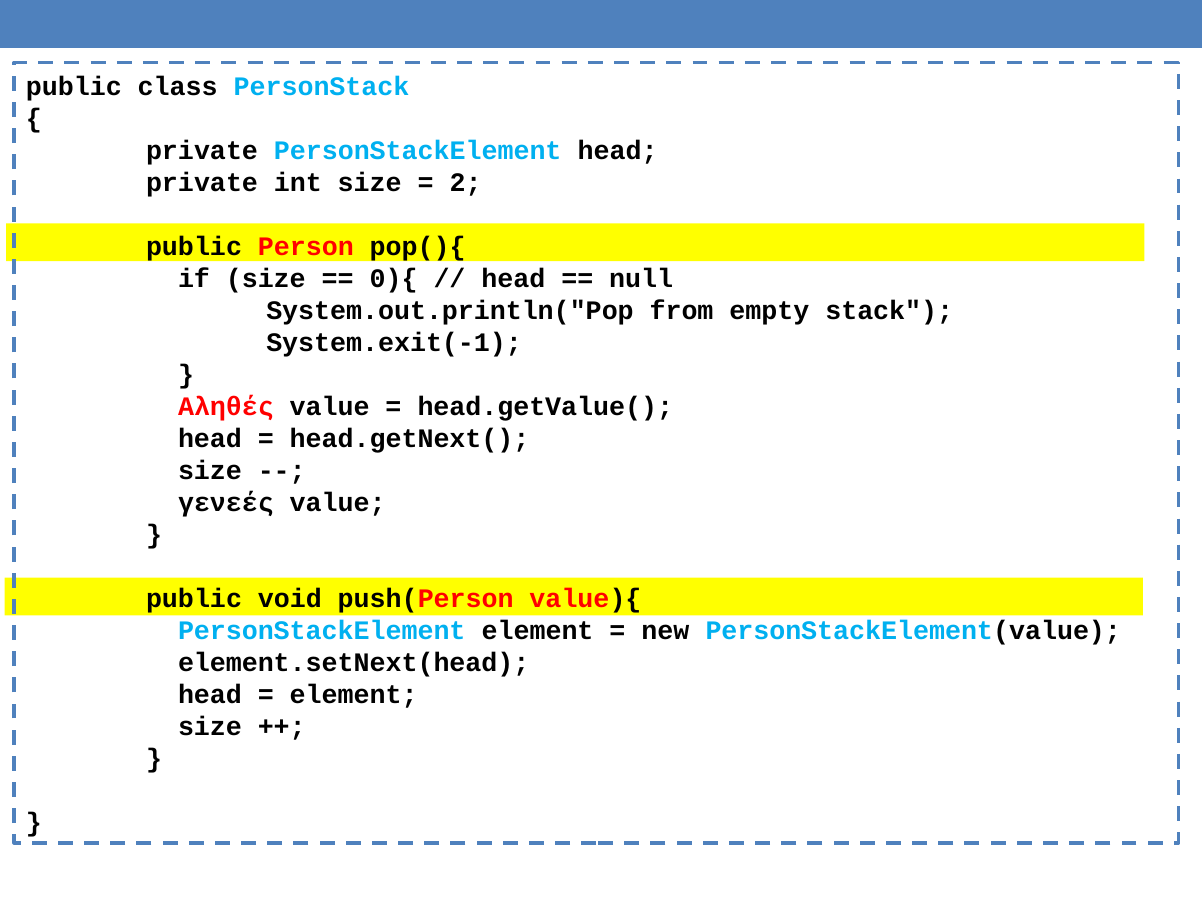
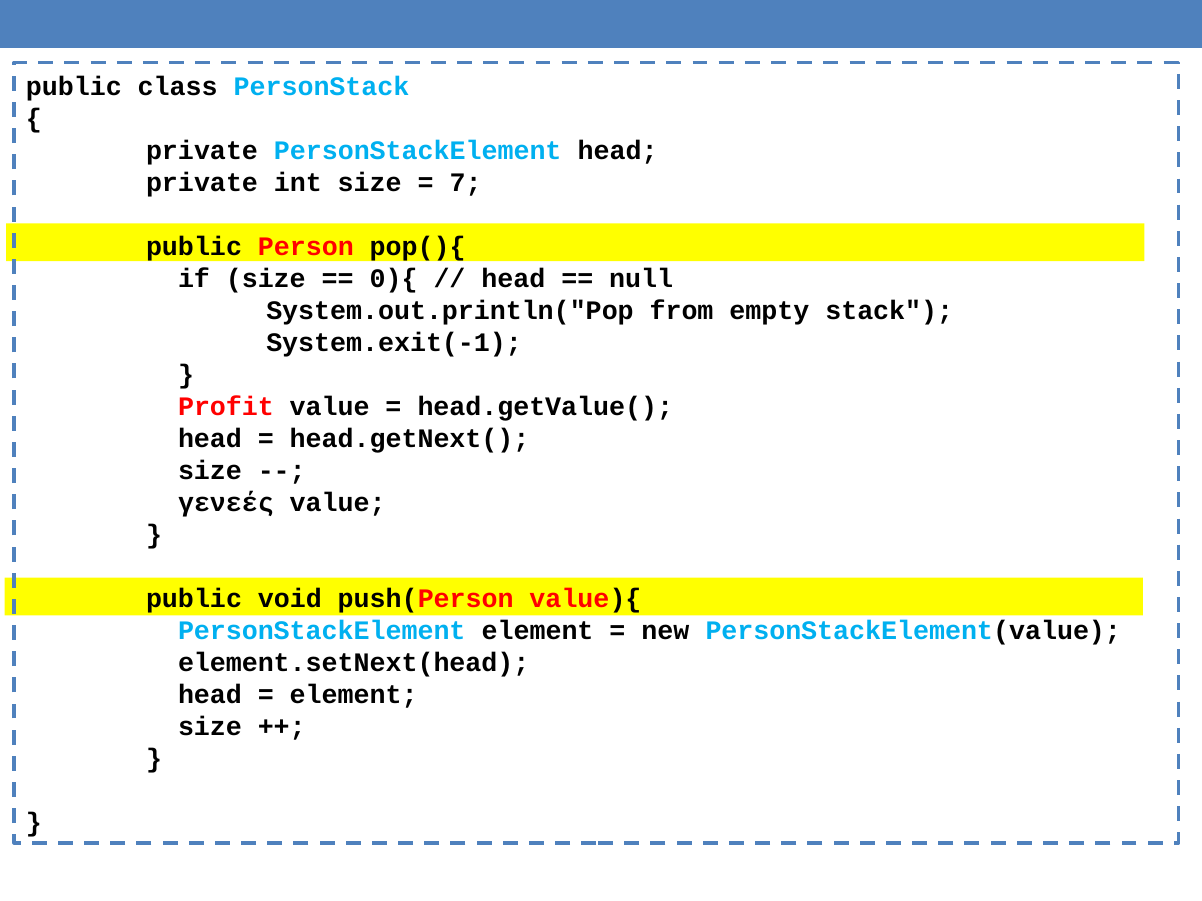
2: 2 -> 7
Αληθές: Αληθές -> Profit
